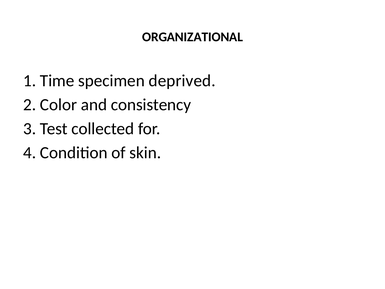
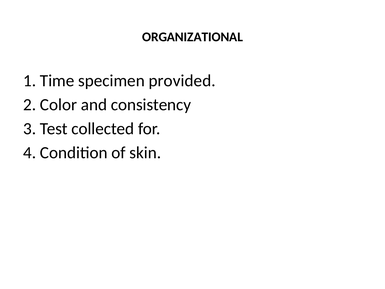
deprived: deprived -> provided
